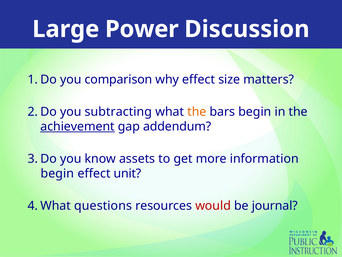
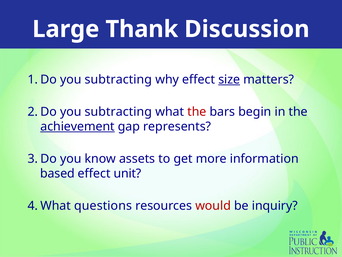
Power: Power -> Thank
comparison at (118, 79): comparison -> subtracting
size underline: none -> present
the at (197, 112) colour: orange -> red
addendum: addendum -> represents
begin at (57, 173): begin -> based
journal: journal -> inquiry
